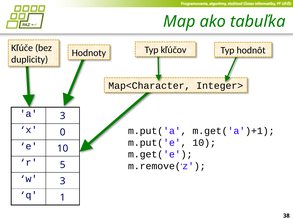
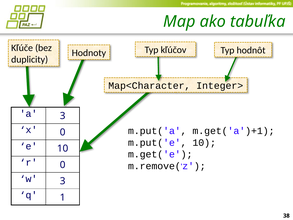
r 5: 5 -> 0
